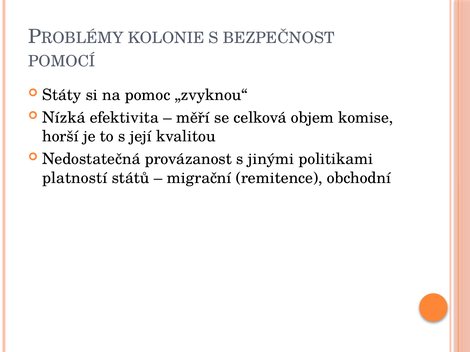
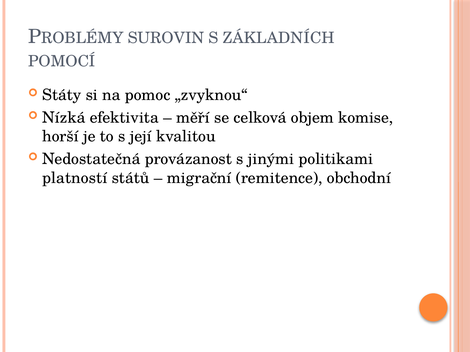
KOLONIE: KOLONIE -> SUROVIN
BEZPEČNOST: BEZPEČNOST -> ZÁKLADNÍCH
